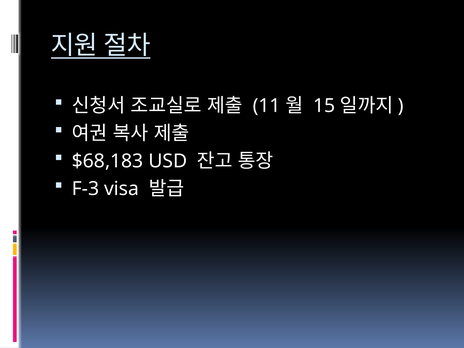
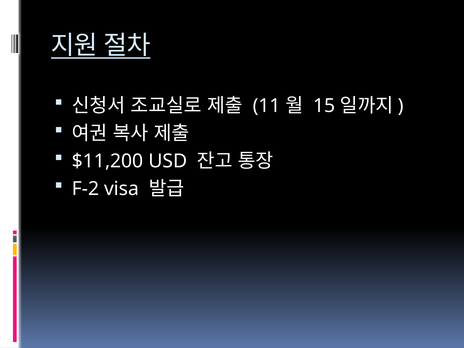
$68,183: $68,183 -> $11,200
F-3: F-3 -> F-2
